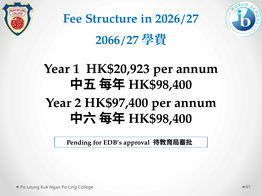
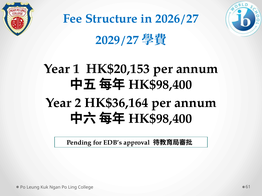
2066/27: 2066/27 -> 2029/27
HK$20,923: HK$20,923 -> HK$20,153
HK$97,400: HK$97,400 -> HK$36,164
